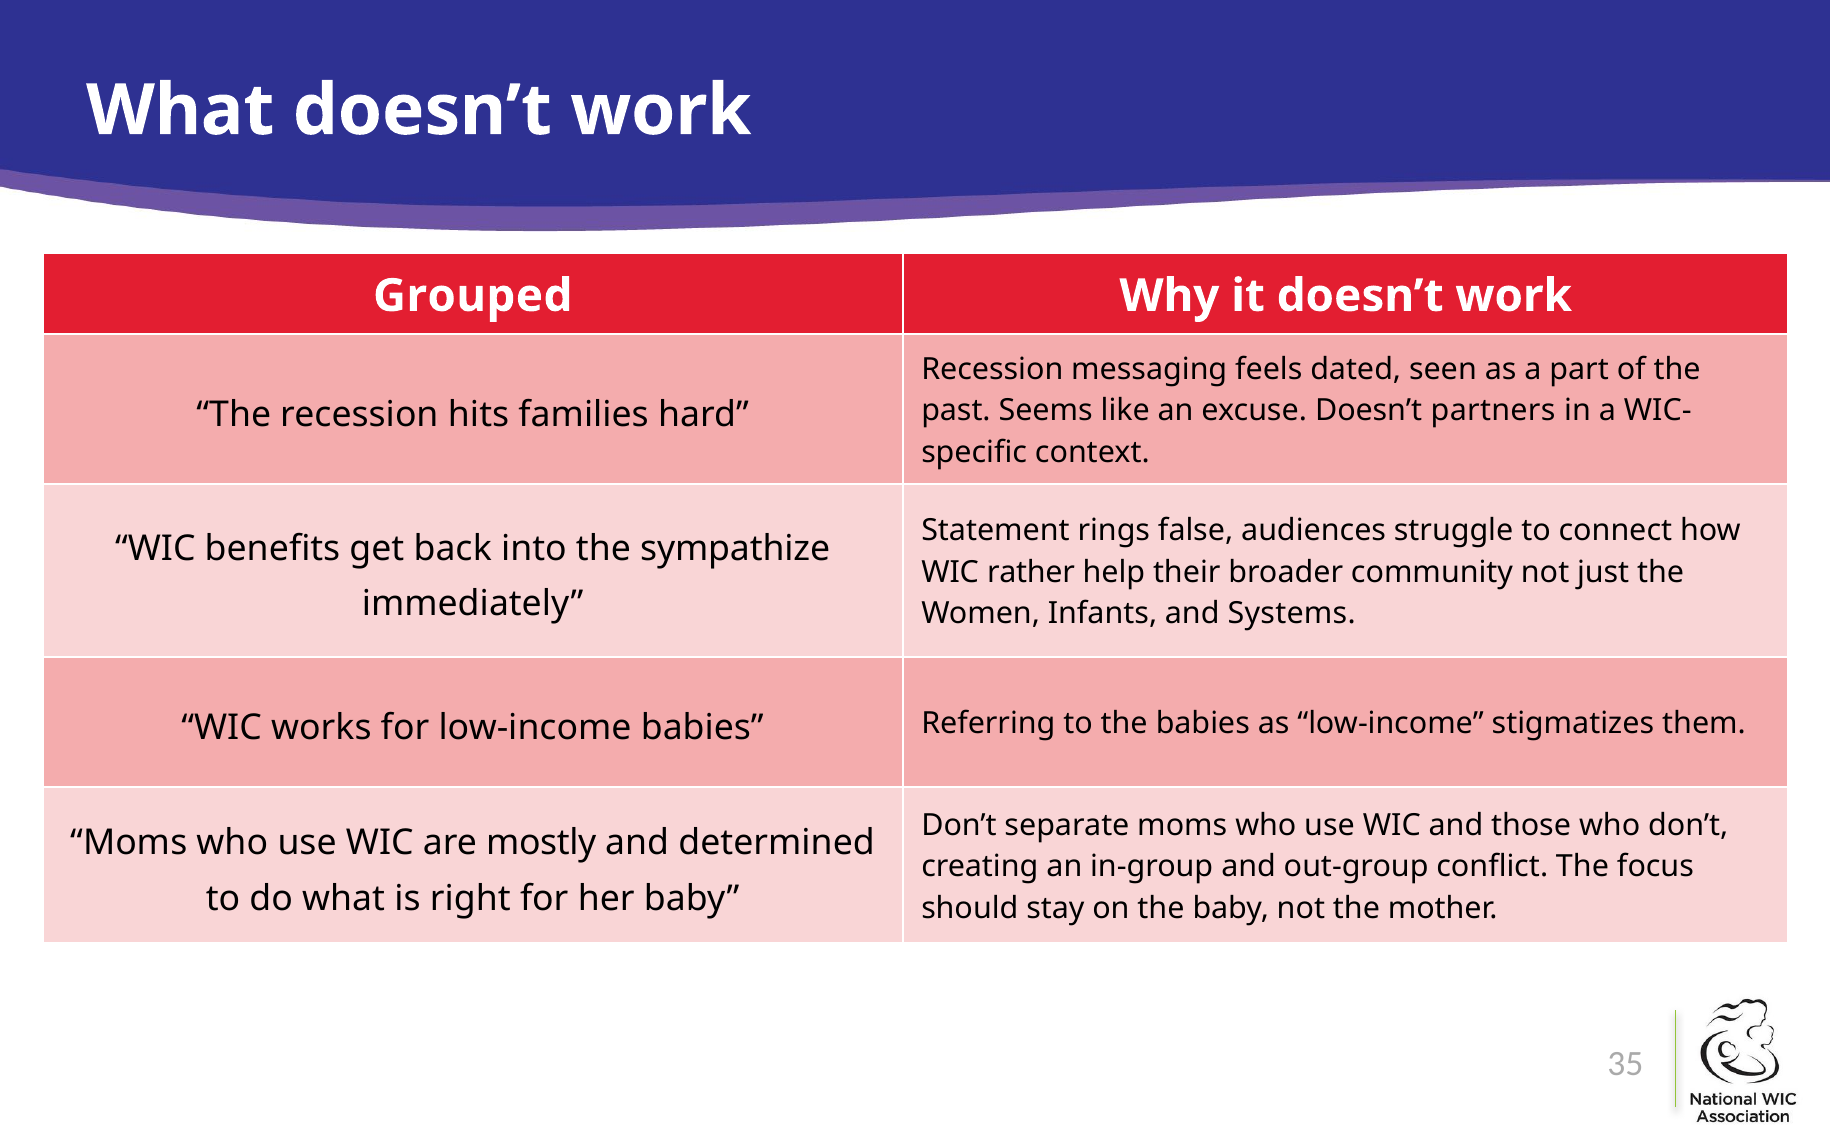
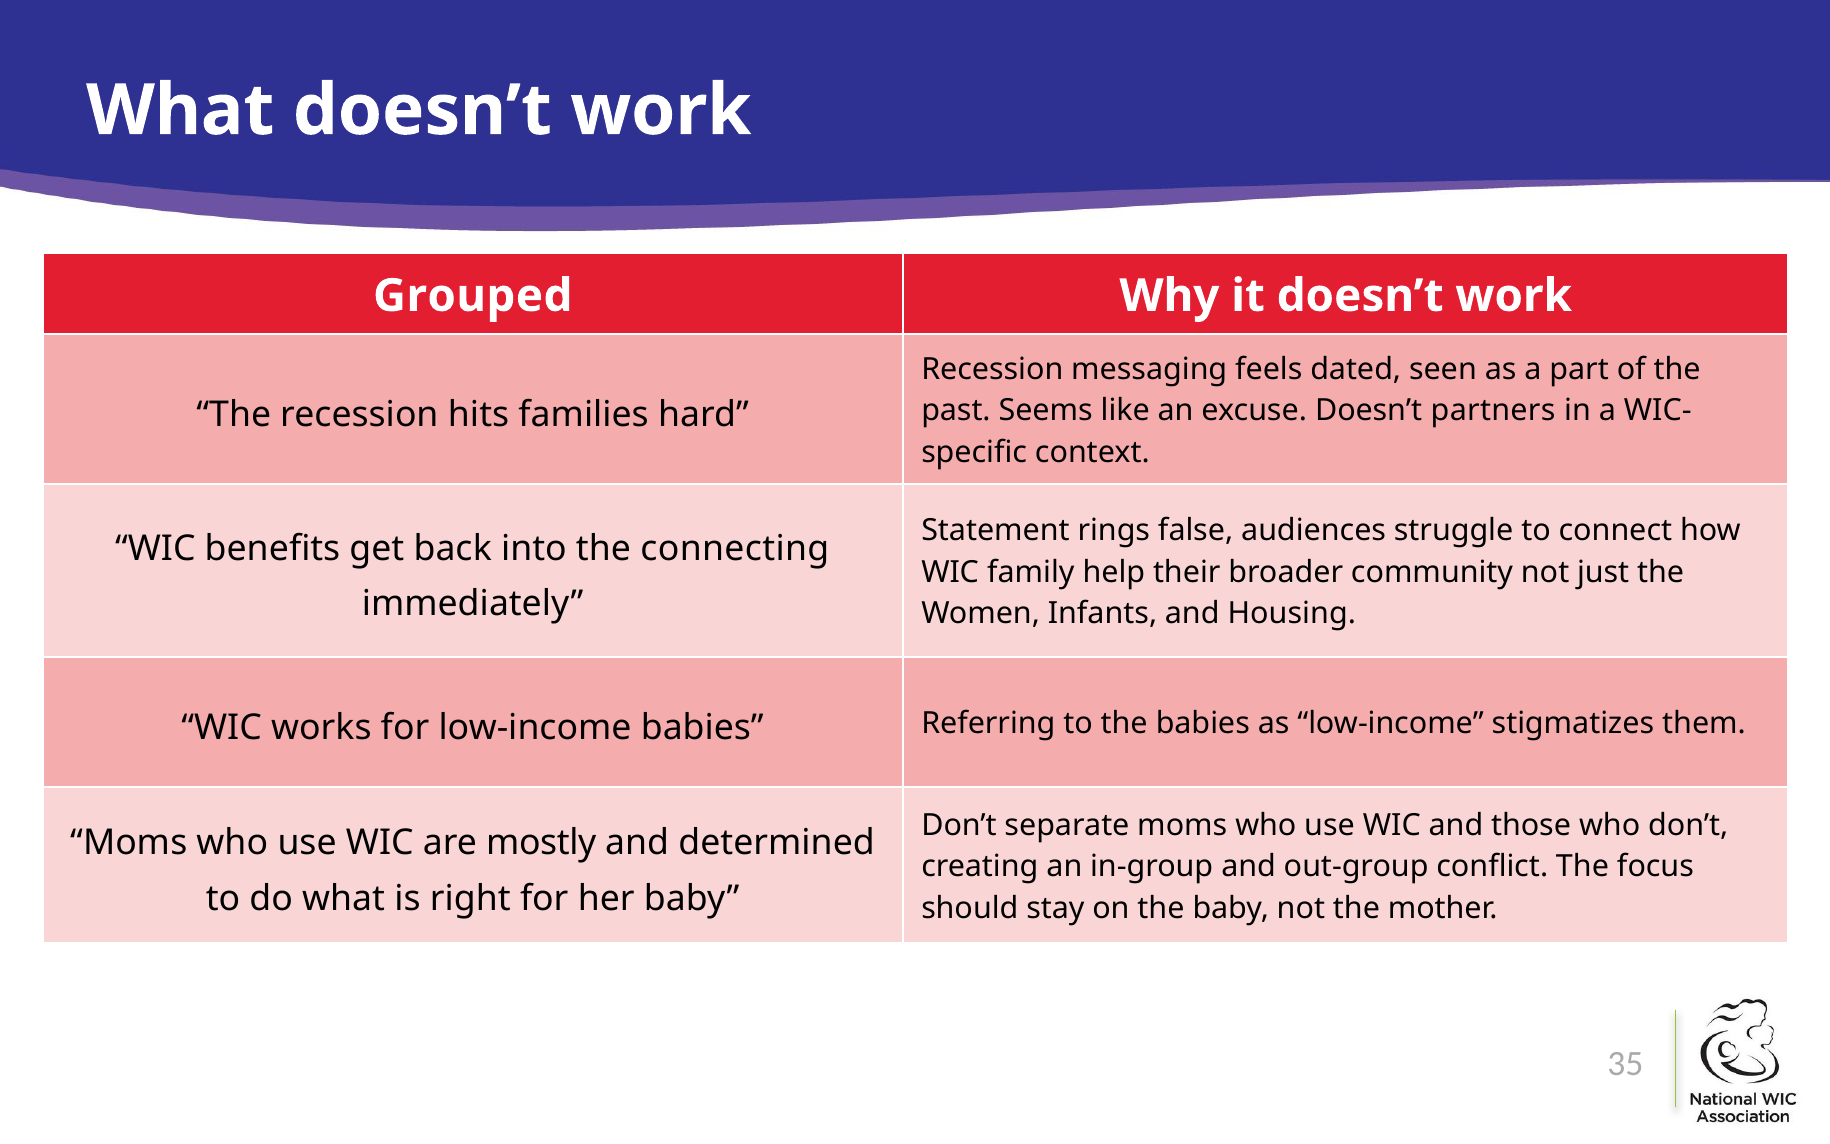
sympathize: sympathize -> connecting
rather: rather -> family
Systems: Systems -> Housing
